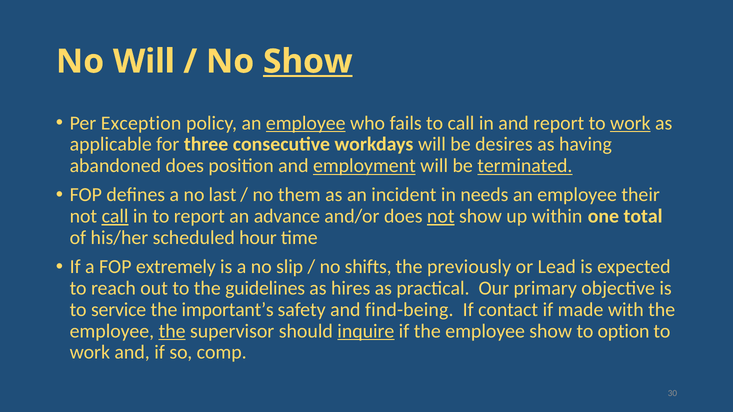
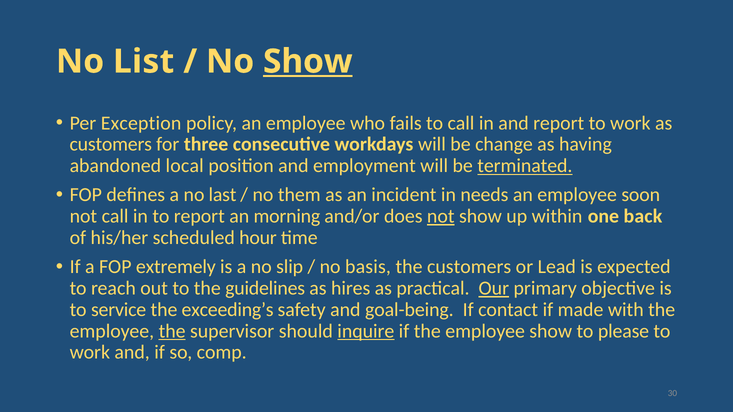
No Will: Will -> List
employee at (306, 123) underline: present -> none
work at (630, 123) underline: present -> none
applicable at (111, 145): applicable -> customers
desires: desires -> change
abandoned does: does -> local
employment underline: present -> none
their: their -> soon
call at (115, 216) underline: present -> none
advance: advance -> morning
total: total -> back
shifts: shifts -> basis
the previously: previously -> customers
Our underline: none -> present
important’s: important’s -> exceeding’s
find-being: find-being -> goal-being
option: option -> please
